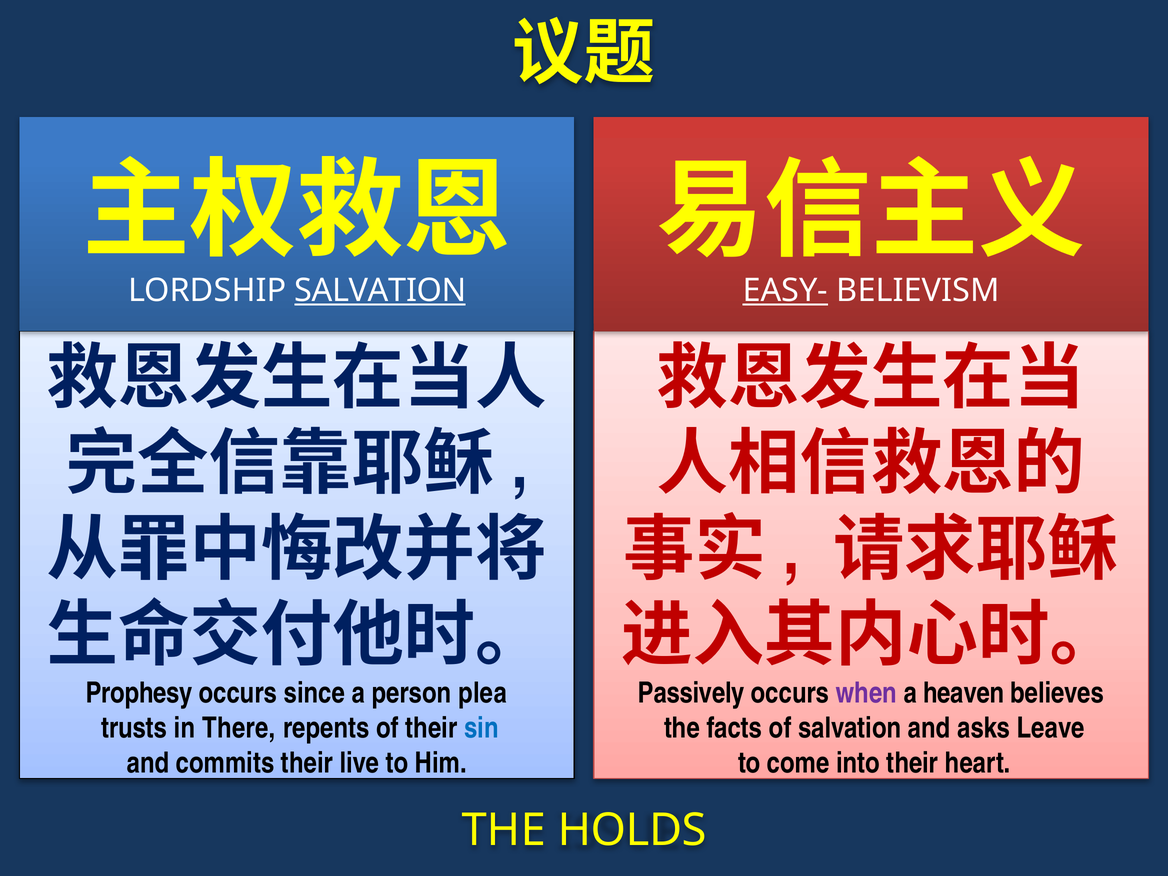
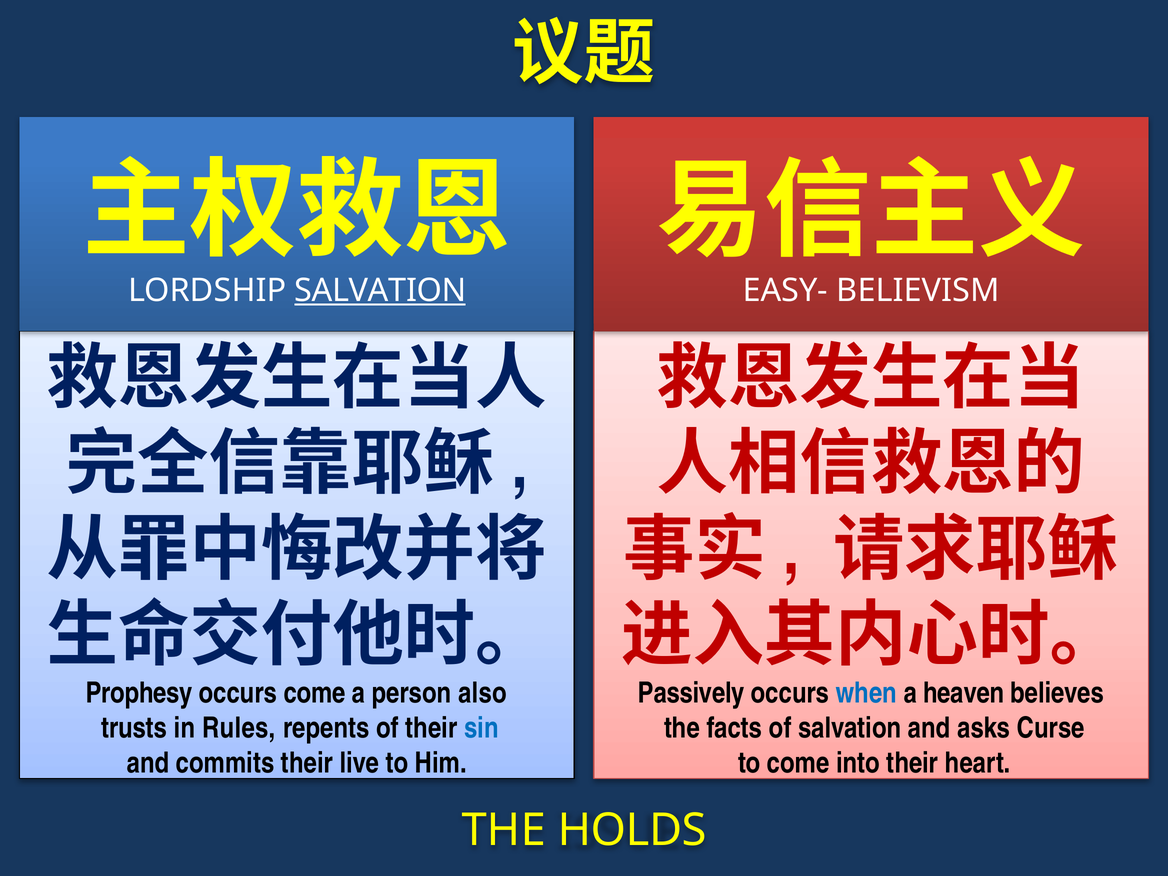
EASY- underline: present -> none
occurs since: since -> come
plea: plea -> also
when colour: purple -> blue
There: There -> Rules
Leave: Leave -> Curse
